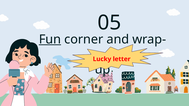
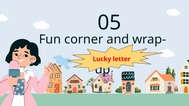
Fun underline: present -> none
